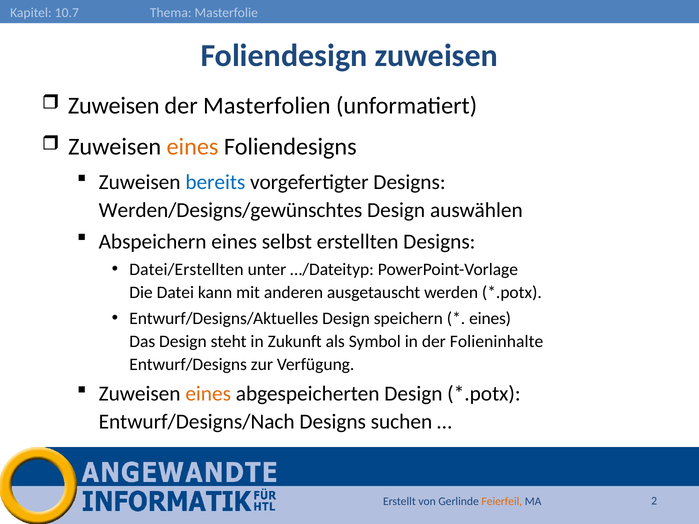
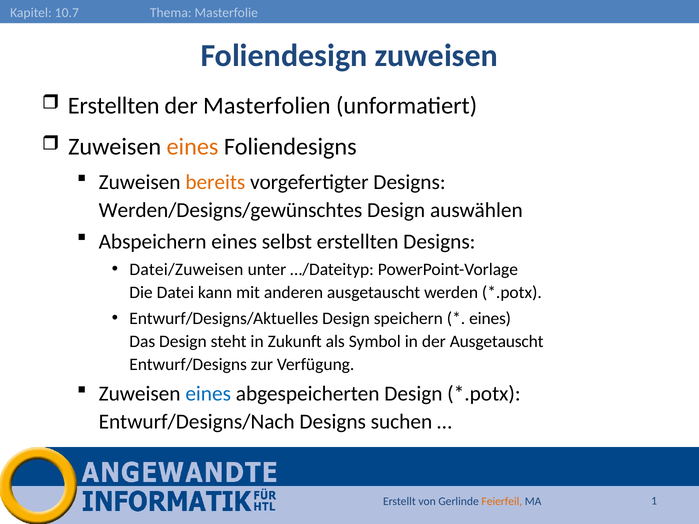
Zuweisen at (114, 106): Zuweisen -> Erstellten
bereits colour: blue -> orange
Datei/Erstellten: Datei/Erstellten -> Datei/Zuweisen
der Folieninhalte: Folieninhalte -> Ausgetauscht
eines at (208, 394) colour: orange -> blue
2: 2 -> 1
